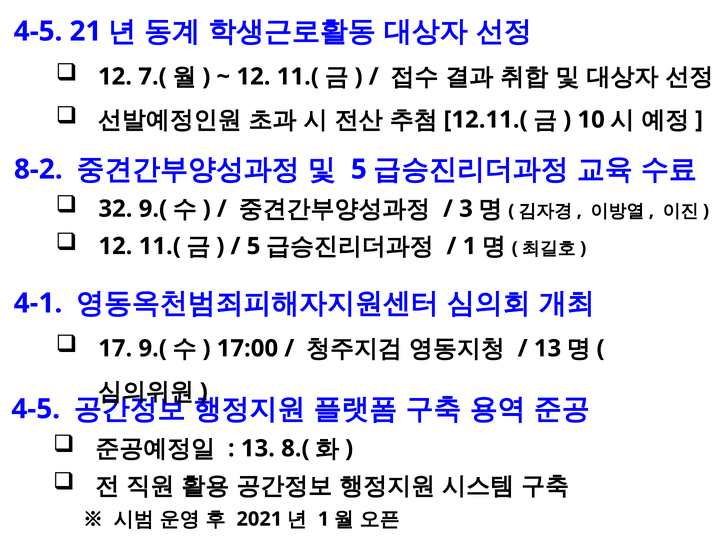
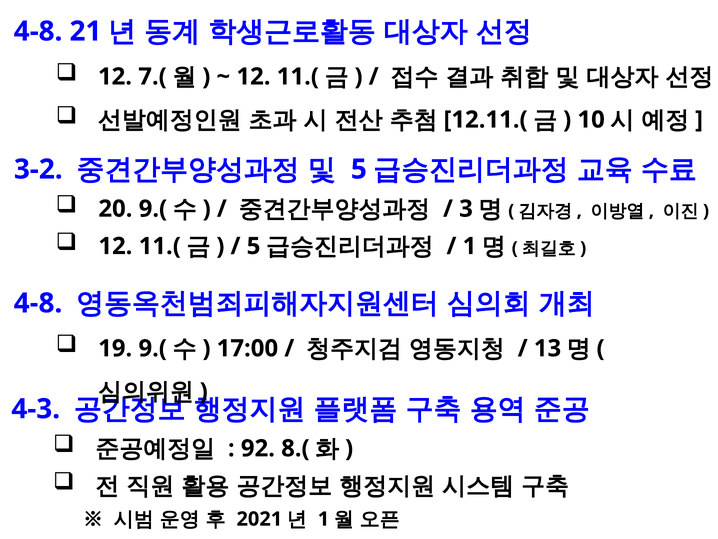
4-5 at (38, 31): 4-5 -> 4-8
8-2: 8-2 -> 3-2
32: 32 -> 20
4-1 at (38, 303): 4-1 -> 4-8
17: 17 -> 19
4-5 at (36, 409): 4-5 -> 4-3
13 at (258, 448): 13 -> 92
